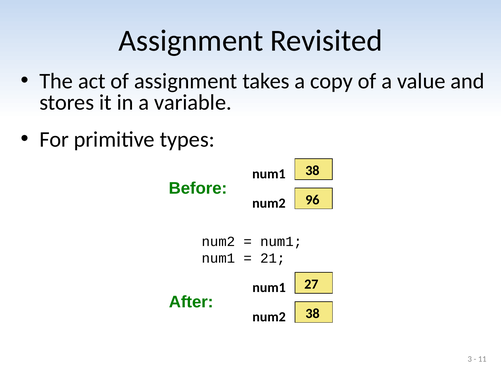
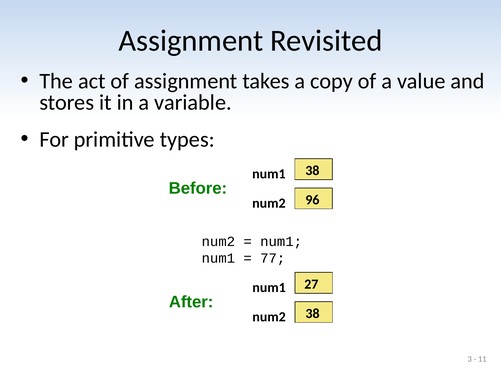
21: 21 -> 77
